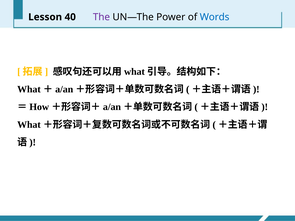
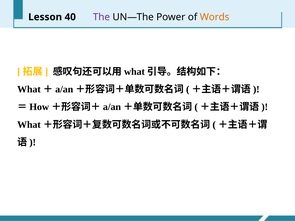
Words colour: blue -> orange
